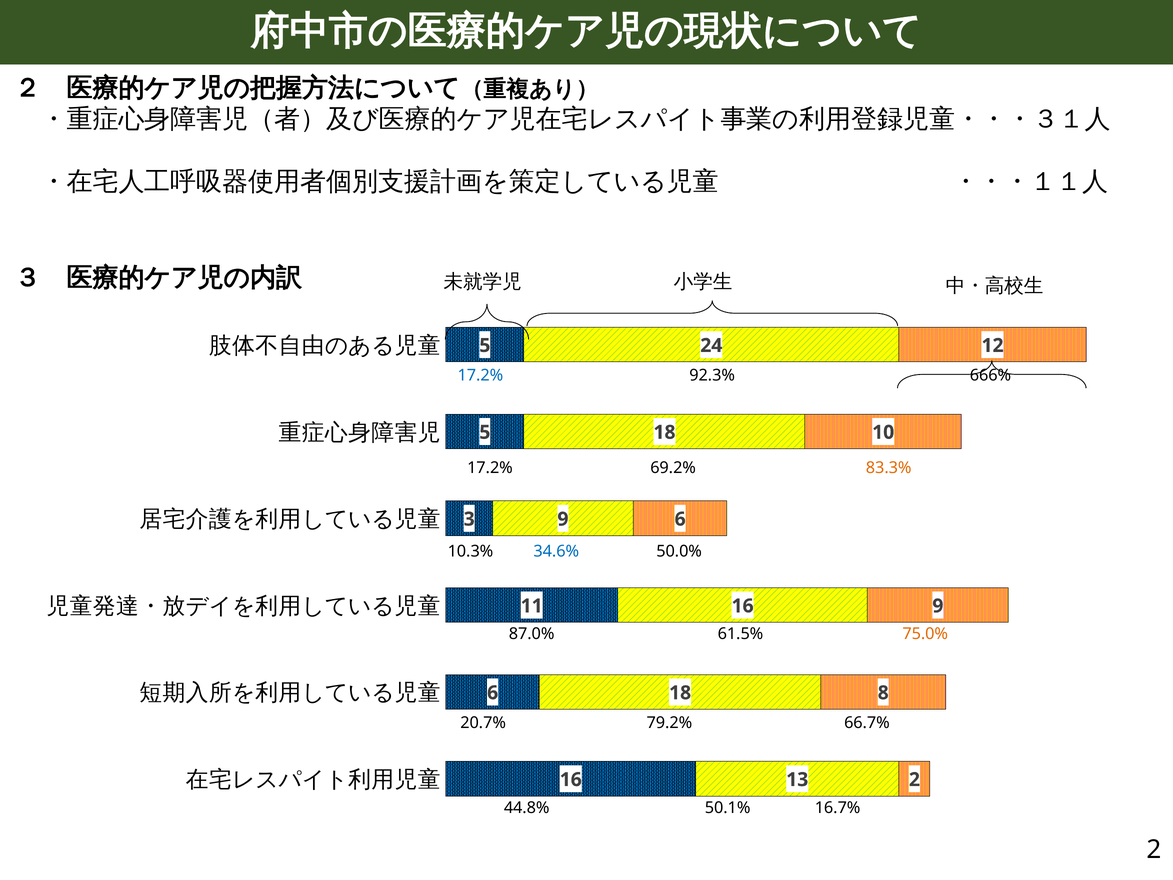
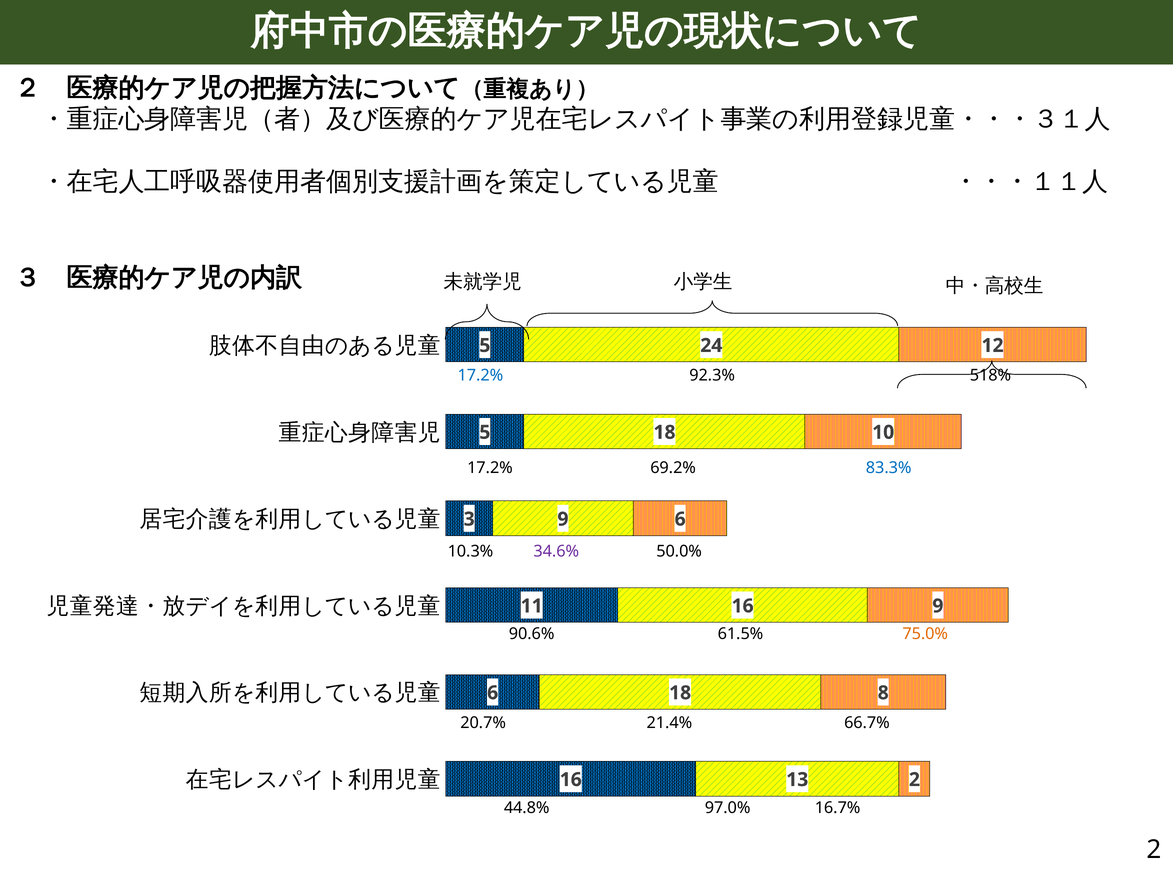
666%: 666% -> 518%
83.3% colour: orange -> blue
34.6% colour: blue -> purple
87.0%: 87.0% -> 90.6%
79.2%: 79.2% -> 21.4%
50.1%: 50.1% -> 97.0%
